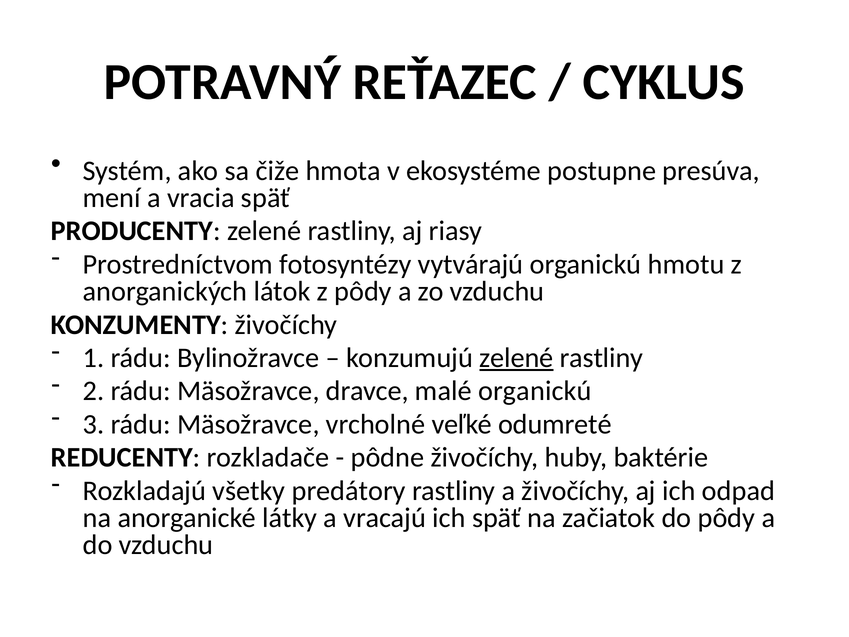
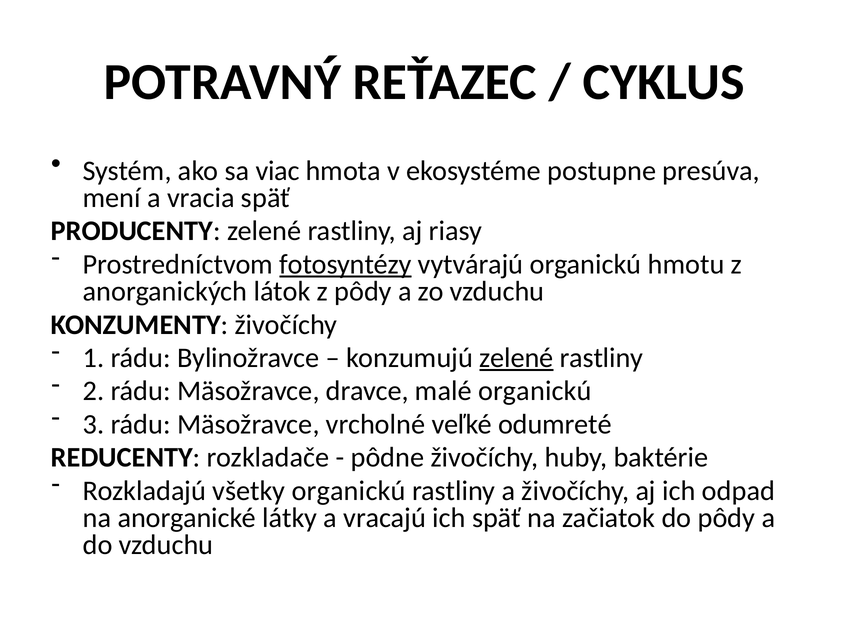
čiže: čiže -> viac
fotosyntézy underline: none -> present
všetky predátory: predátory -> organickú
